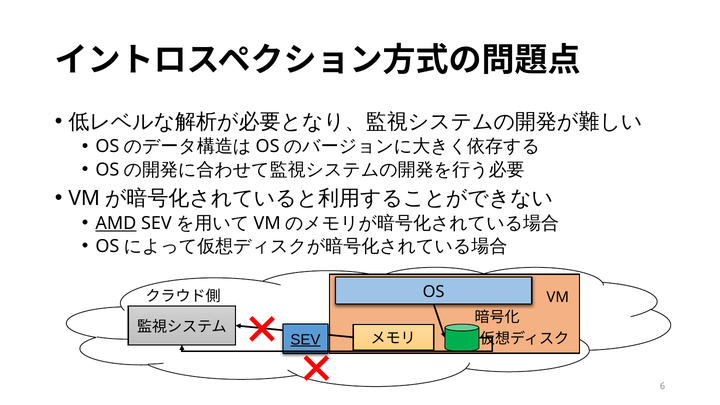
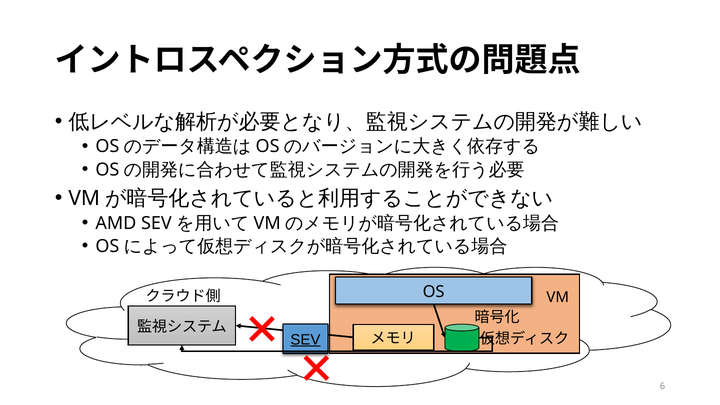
AMD underline: present -> none
